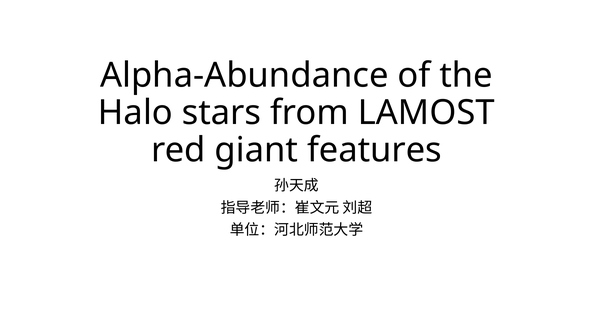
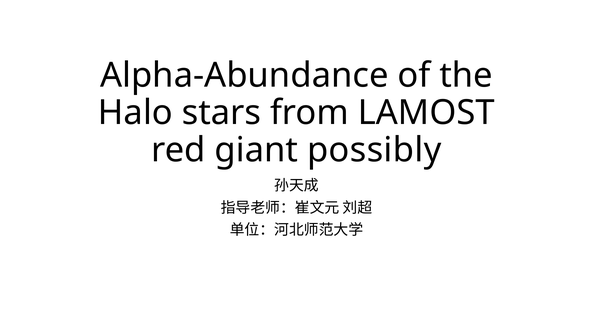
features: features -> possibly
